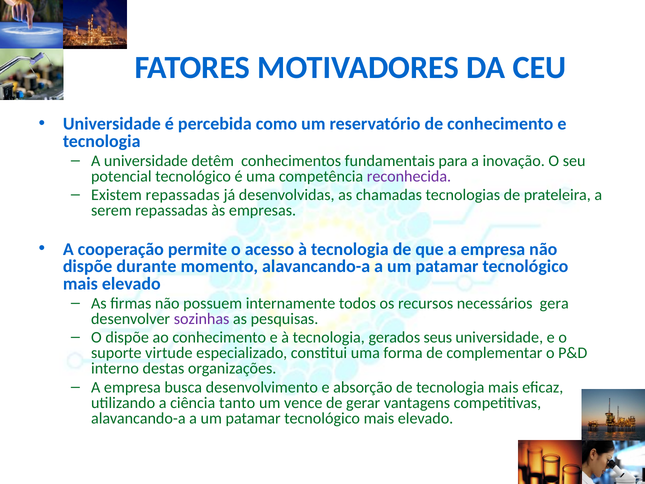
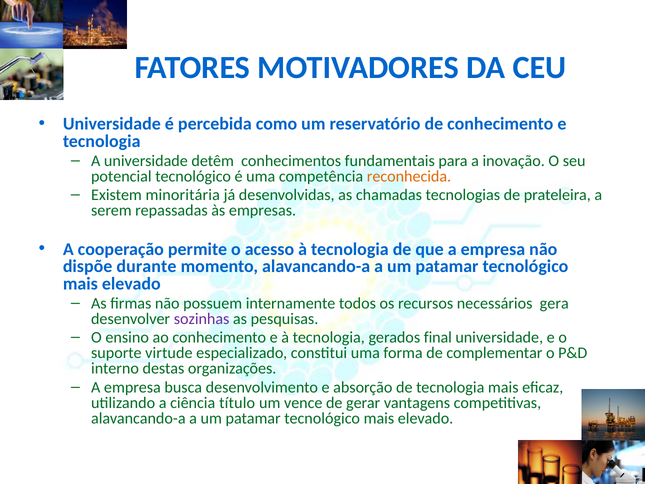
reconhecida colour: purple -> orange
Existem repassadas: repassadas -> minoritária
O dispõe: dispõe -> ensino
seus: seus -> final
tanto: tanto -> título
